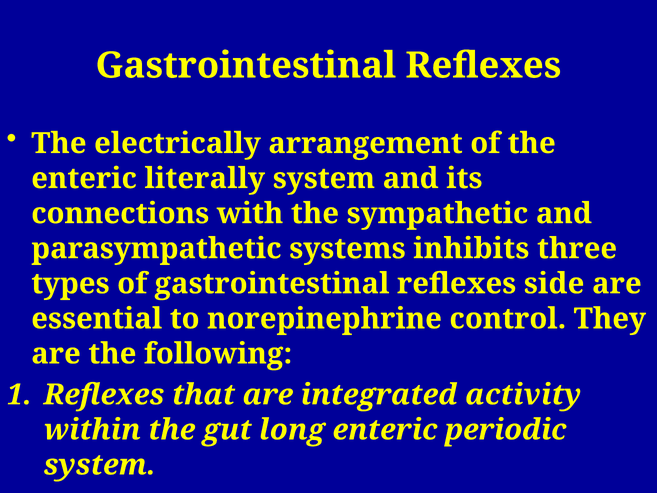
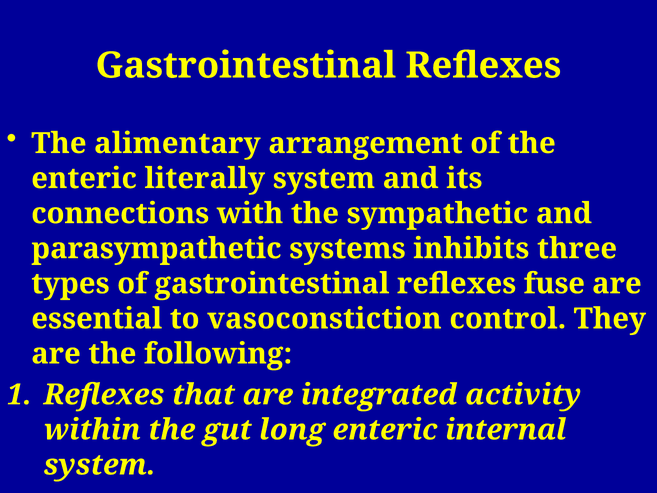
electrically: electrically -> alimentary
side: side -> fuse
norepinephrine: norepinephrine -> vasoconstiction
periodic: periodic -> internal
